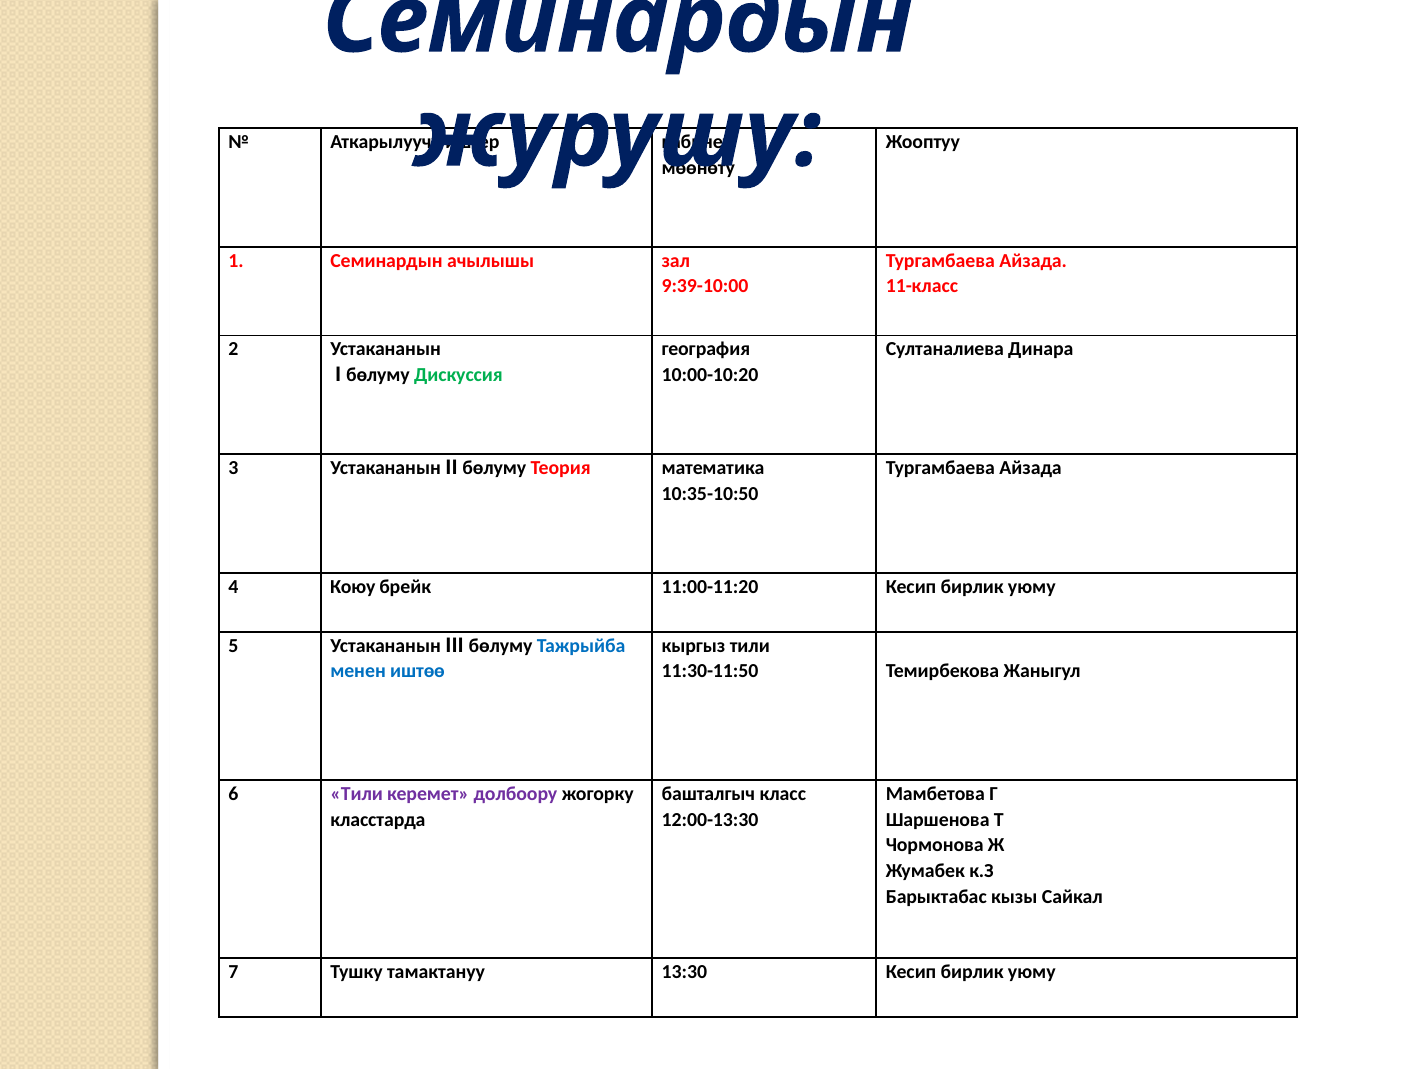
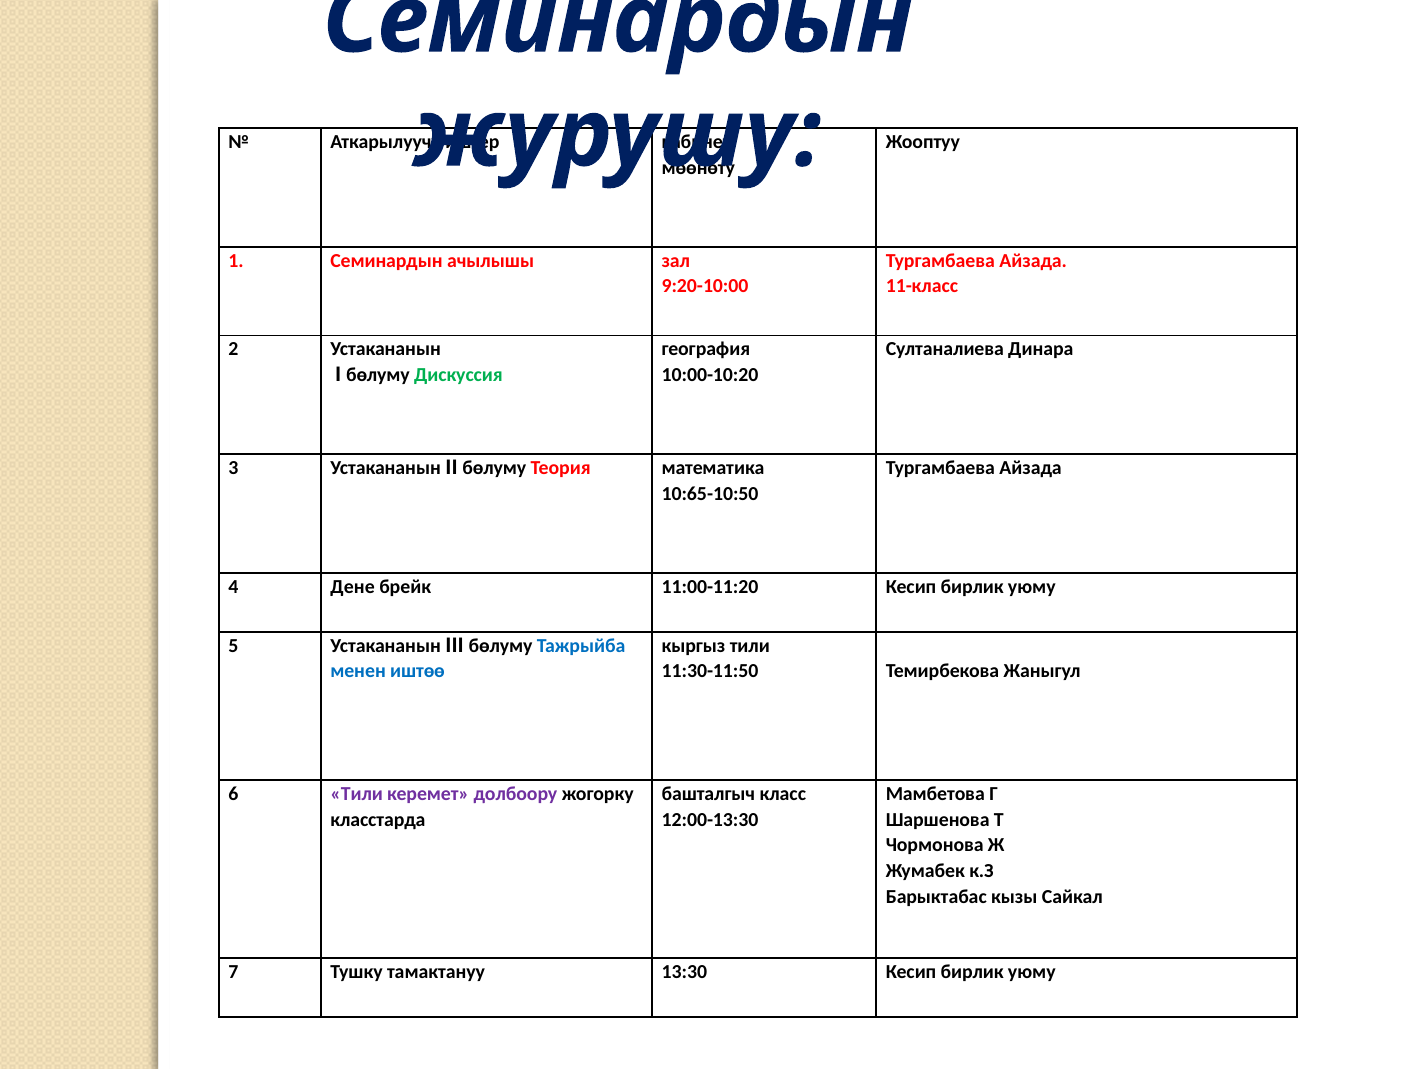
9:39-10:00: 9:39-10:00 -> 9:20-10:00
10:35-10:50: 10:35-10:50 -> 10:65-10:50
Коюу: Коюу -> Дене
